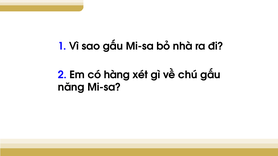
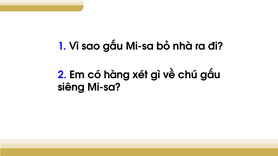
năng: năng -> siêng
